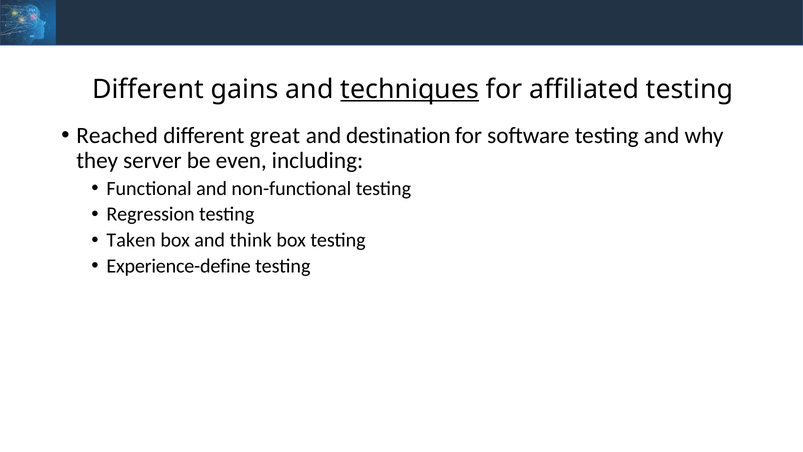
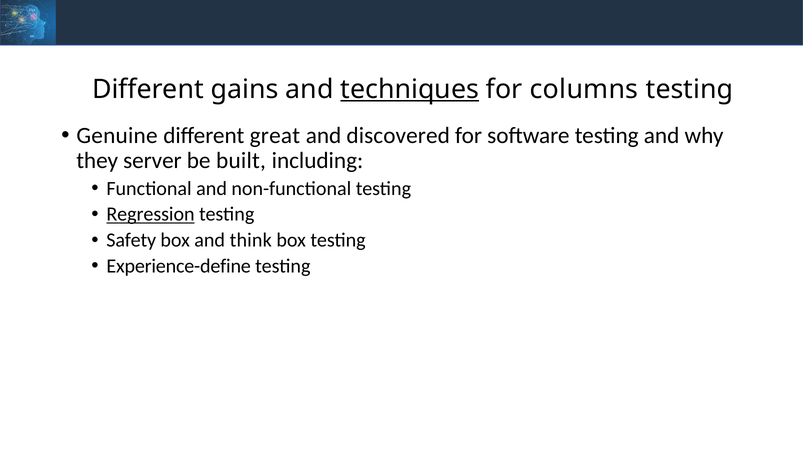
affiliated: affiliated -> columns
Reached: Reached -> Genuine
destination: destination -> discovered
even: even -> built
Regression underline: none -> present
Taken: Taken -> Safety
